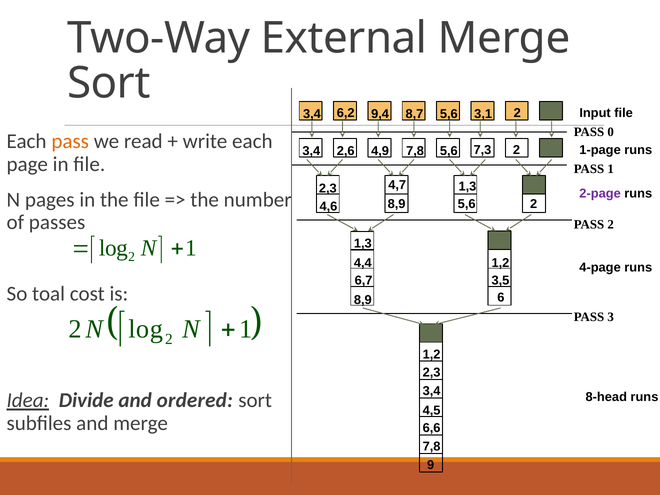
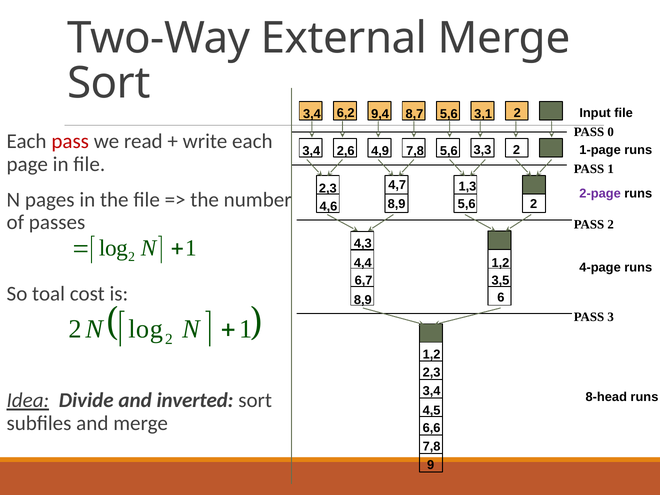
pass at (70, 141) colour: orange -> red
7,3: 7,3 -> 3,3
1,3 at (363, 243): 1,3 -> 4,3
ordered: ordered -> inverted
